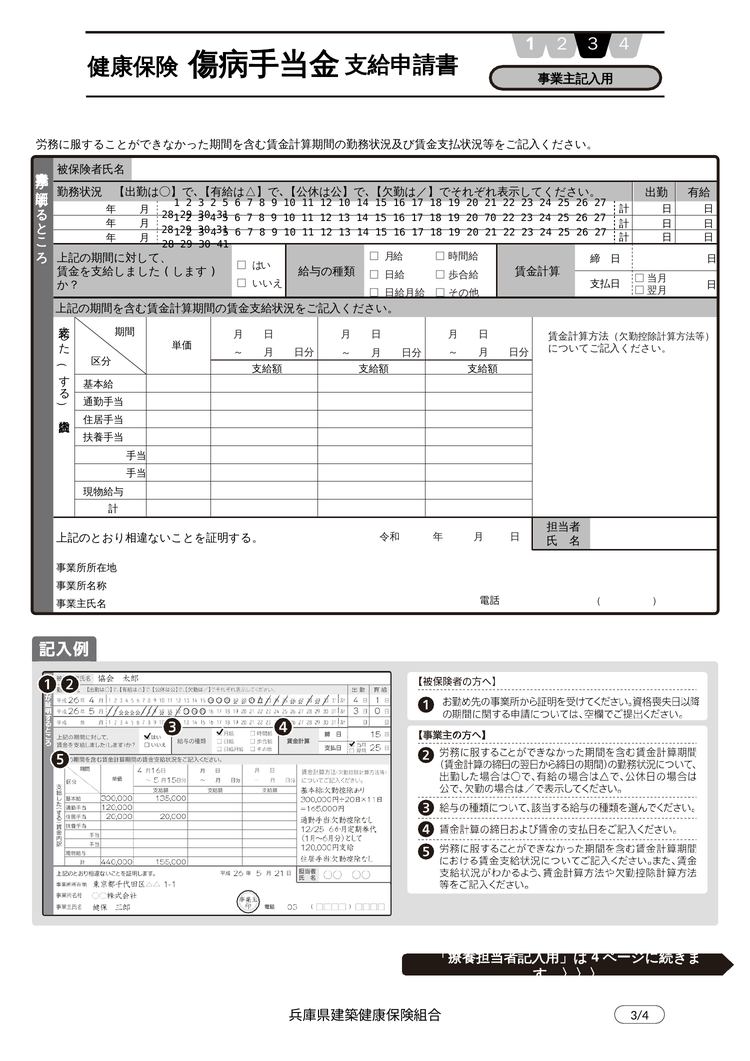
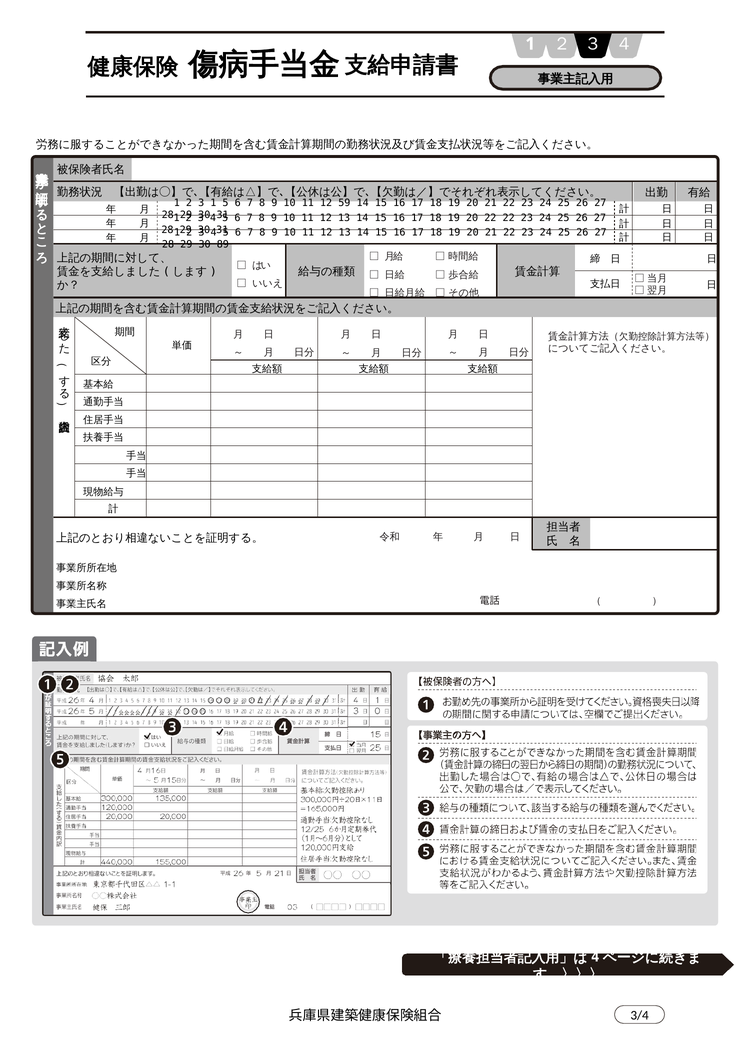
3 2: 2 -> 1
12 10: 10 -> 59
20 70: 70 -> 22
41: 41 -> 89
